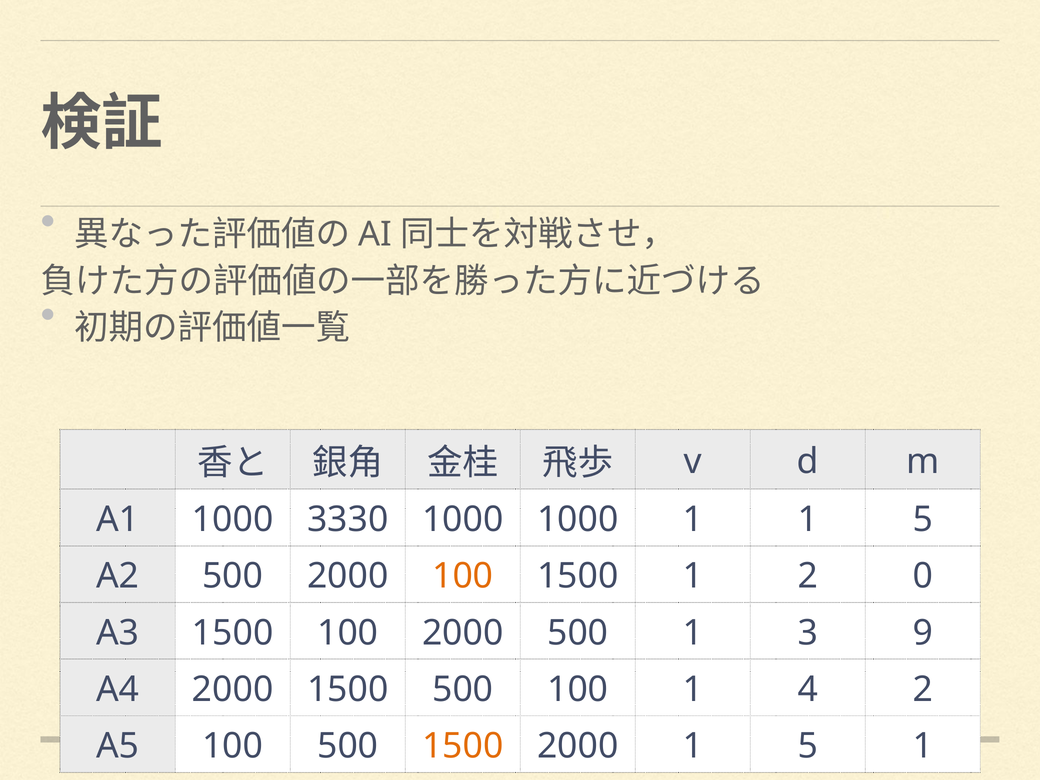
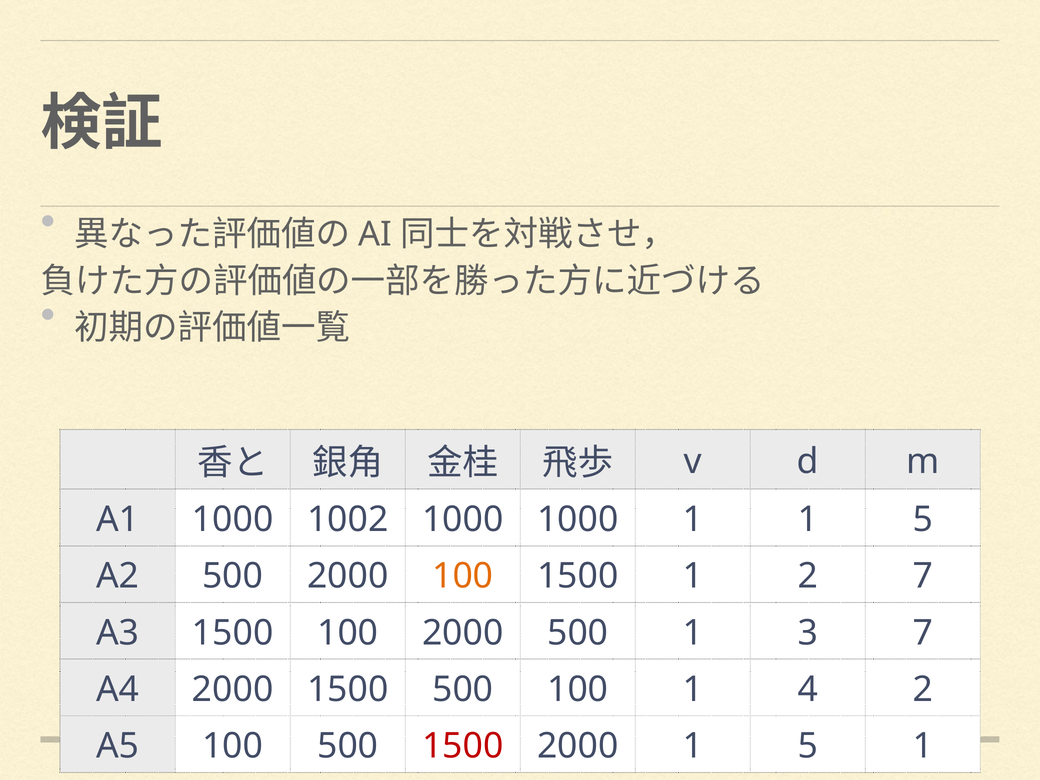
3330: 3330 -> 1002
2 0: 0 -> 7
3 9: 9 -> 7
1500 at (463, 746) colour: orange -> red
